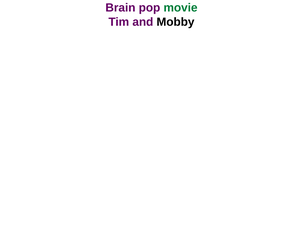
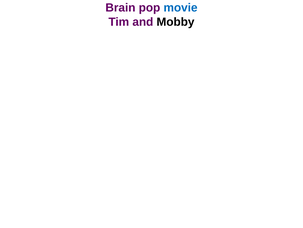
movie colour: green -> blue
